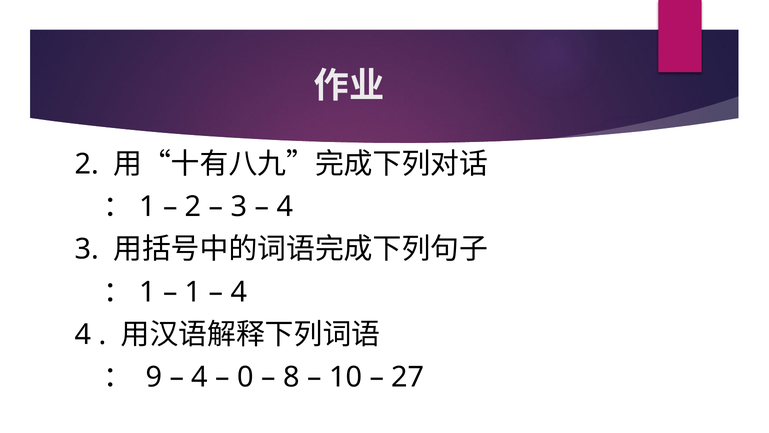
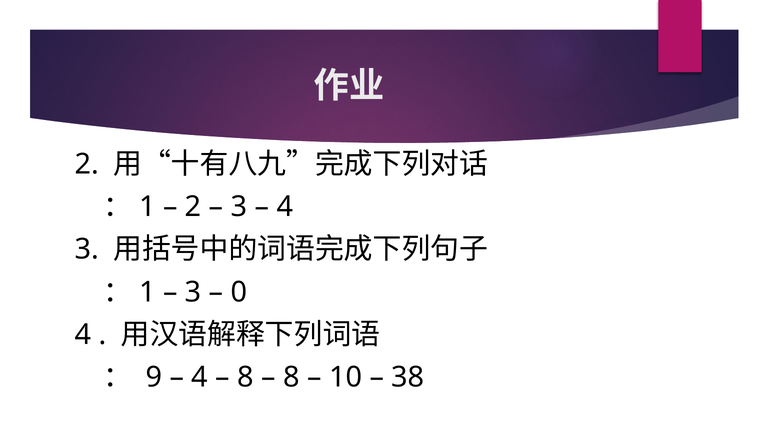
1 at (193, 292): 1 -> 3
4 at (239, 292): 4 -> 0
0 at (246, 377): 0 -> 8
27: 27 -> 38
